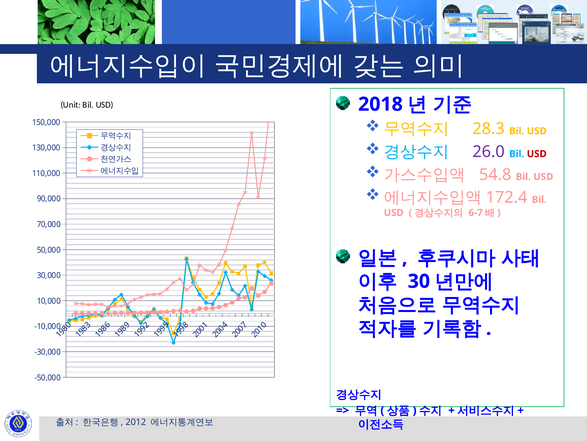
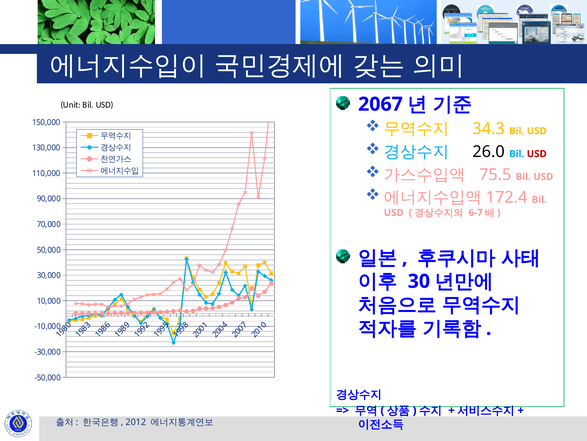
2018: 2018 -> 2067
28.3: 28.3 -> 34.3
26.0 colour: purple -> black
54.8: 54.8 -> 75.5
